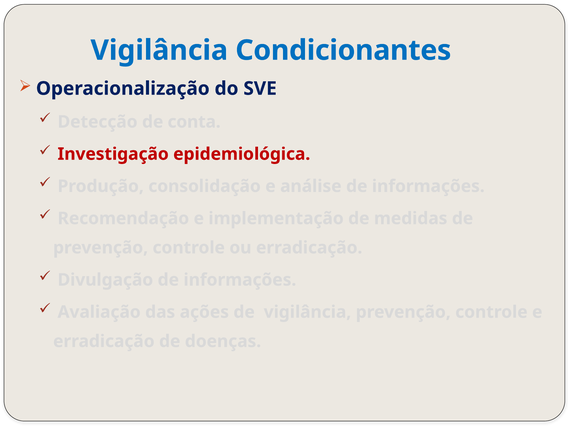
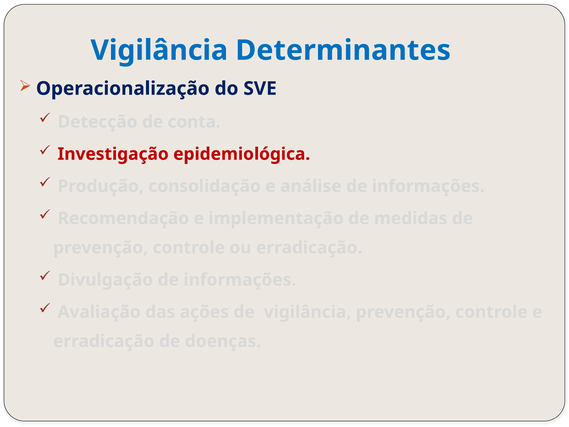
Condicionantes: Condicionantes -> Determinantes
